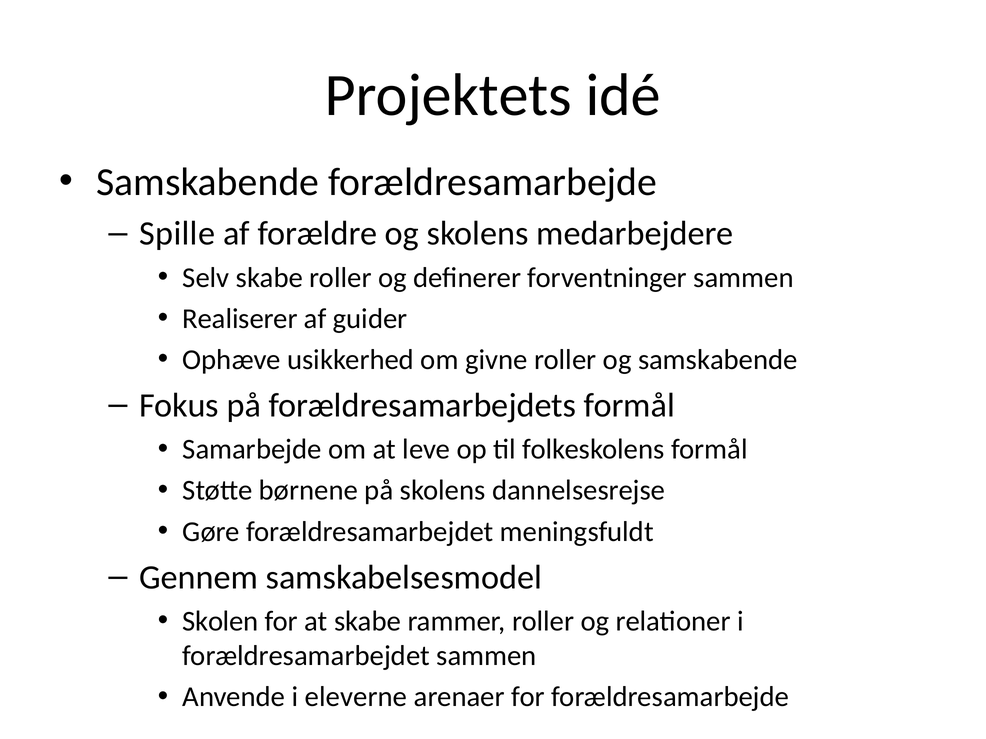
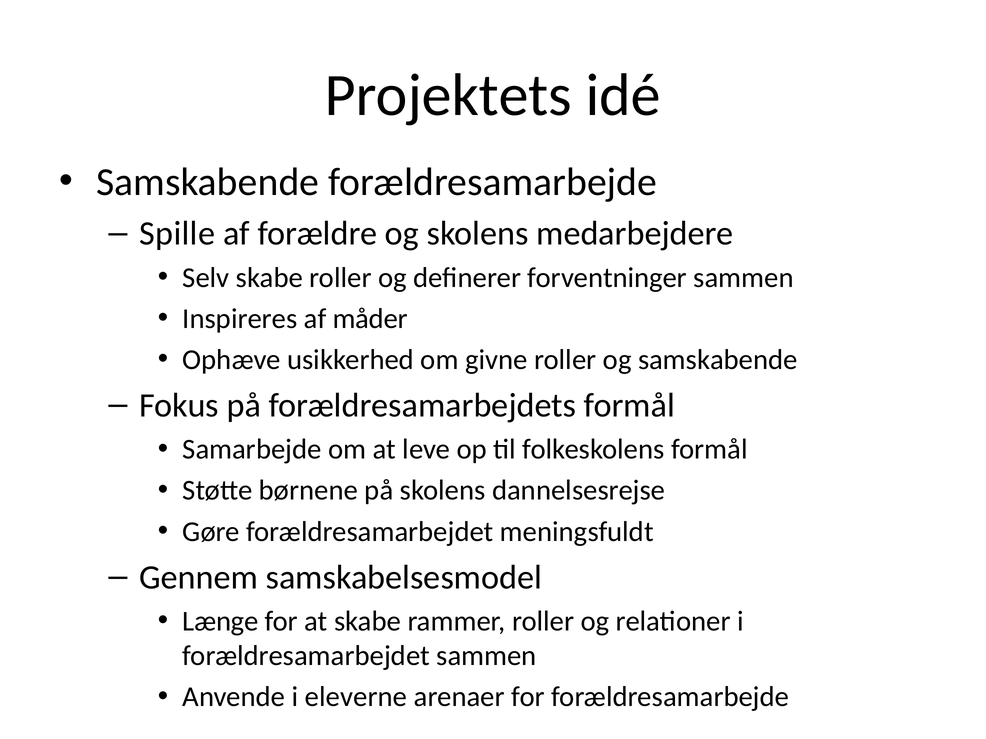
Realiserer: Realiserer -> Inspireres
guider: guider -> måder
Skolen: Skolen -> Længe
